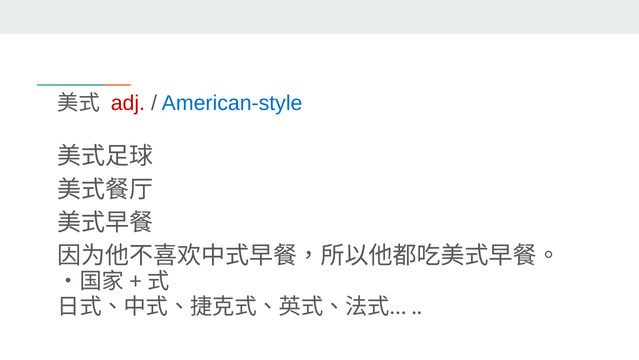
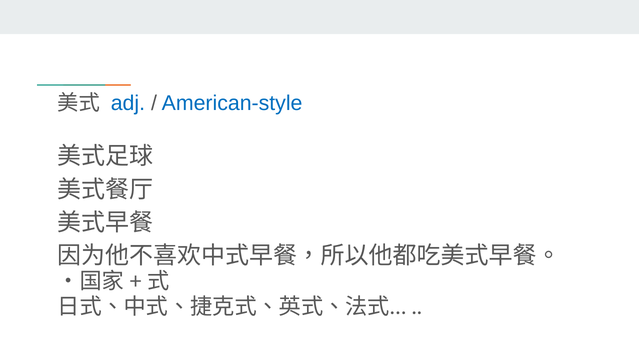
adj colour: red -> blue
